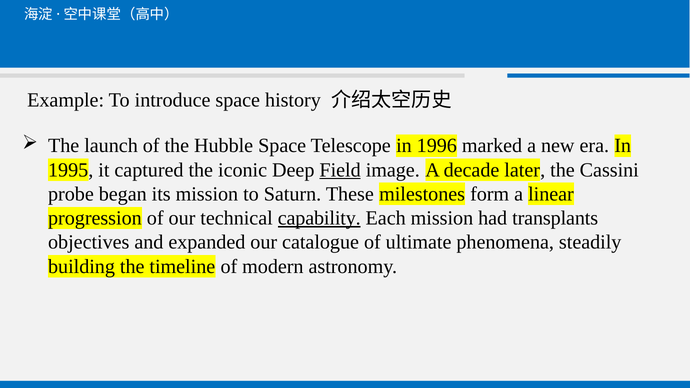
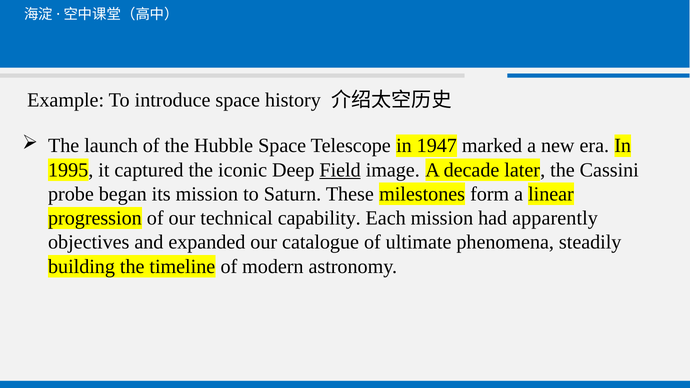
1996: 1996 -> 1947
capability underline: present -> none
transplants: transplants -> apparently
